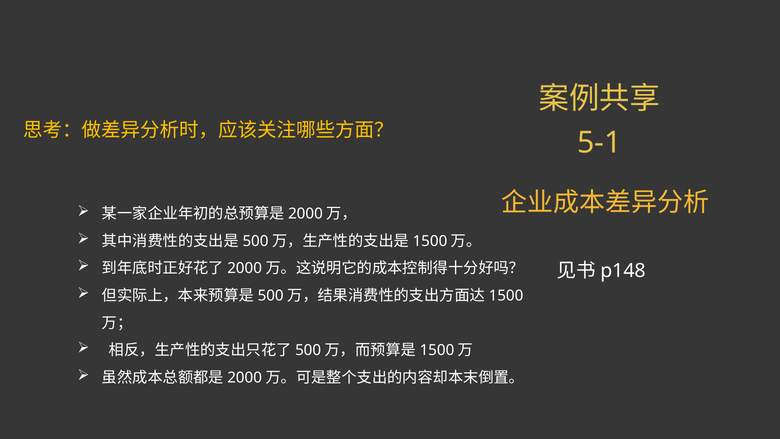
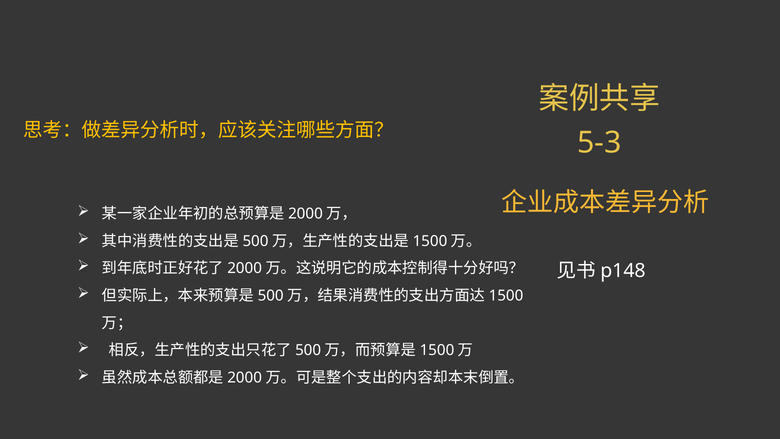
5-1: 5-1 -> 5-3
